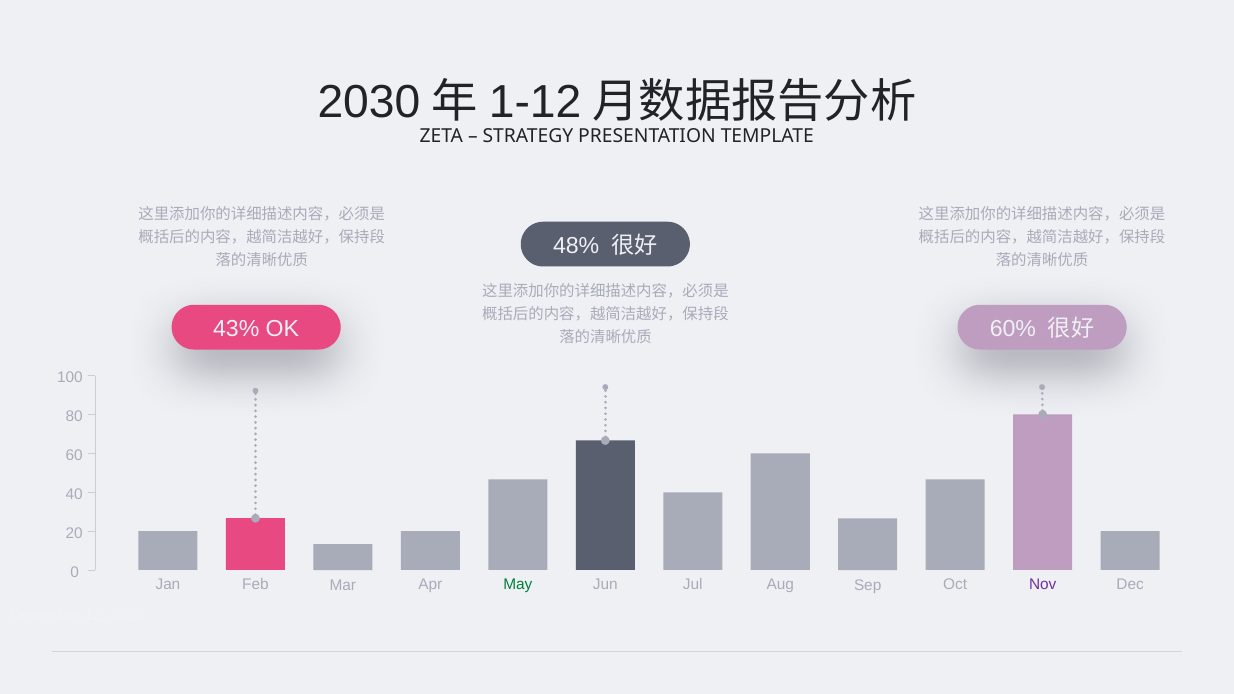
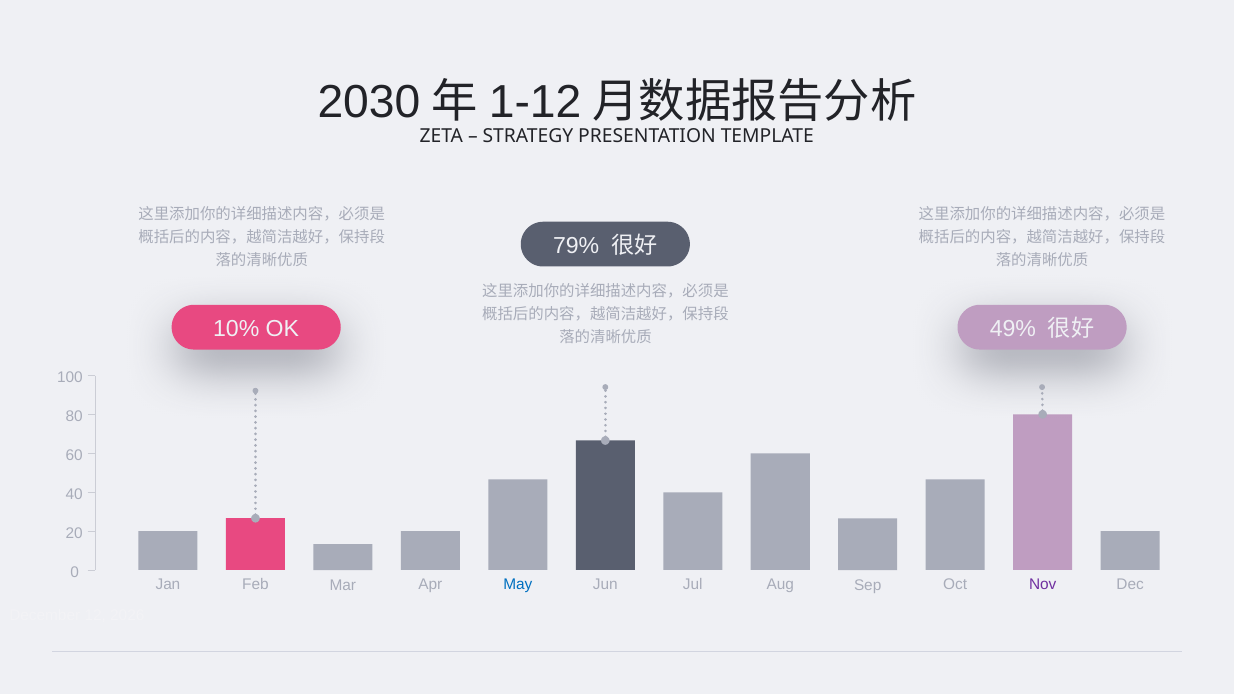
48%: 48% -> 79%
43%: 43% -> 10%
60%: 60% -> 49%
May colour: green -> blue
